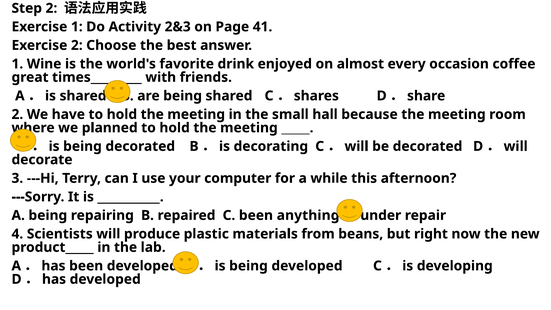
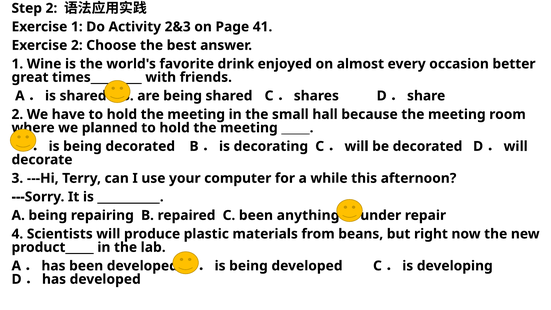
coffee: coffee -> better
